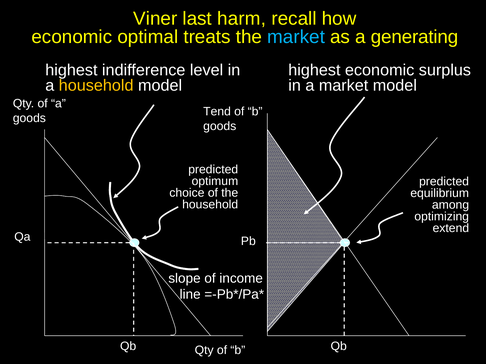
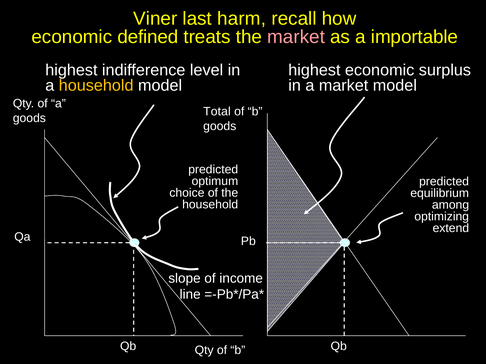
optimal: optimal -> defined
market at (296, 37) colour: light blue -> pink
generating: generating -> importable
Tend: Tend -> Total
